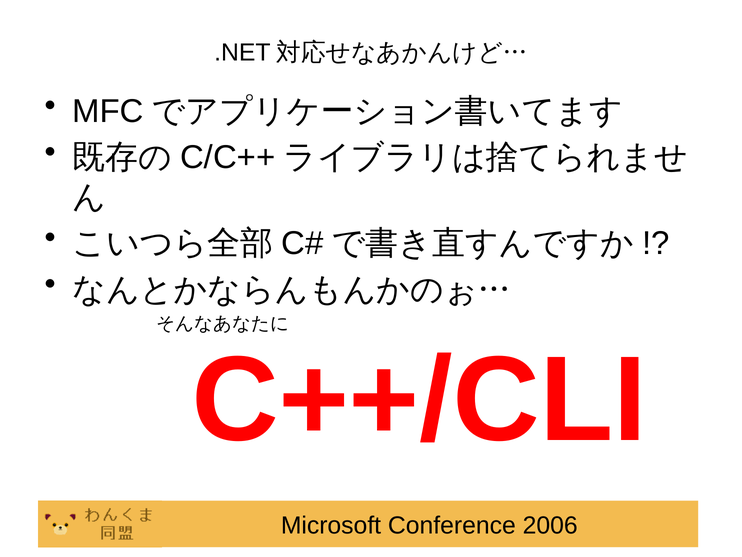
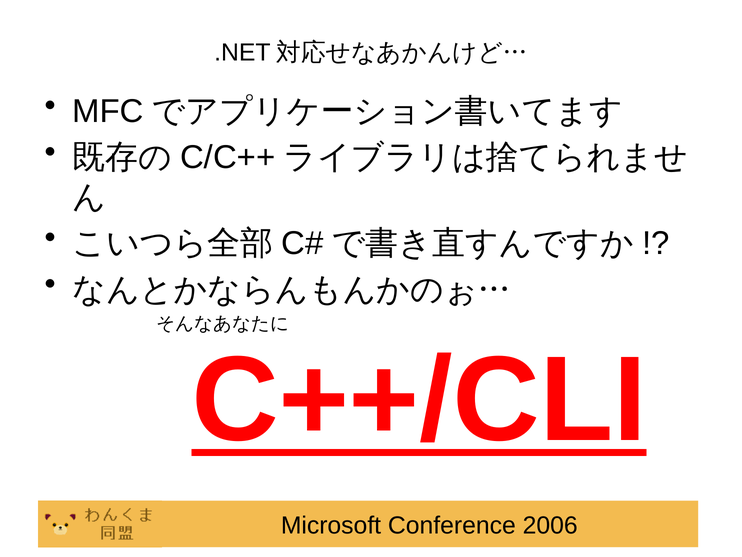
C++/CLI underline: none -> present
